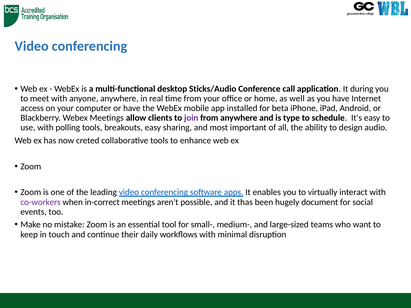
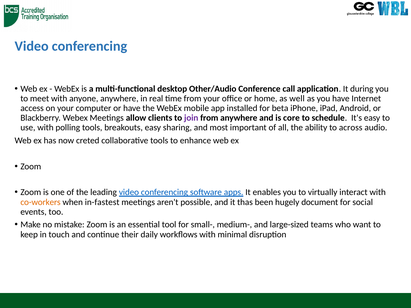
Sticks/Audio: Sticks/Audio -> Other/Audio
type: type -> core
design: design -> across
co-workers colour: purple -> orange
in-correct: in-correct -> in-fastest
